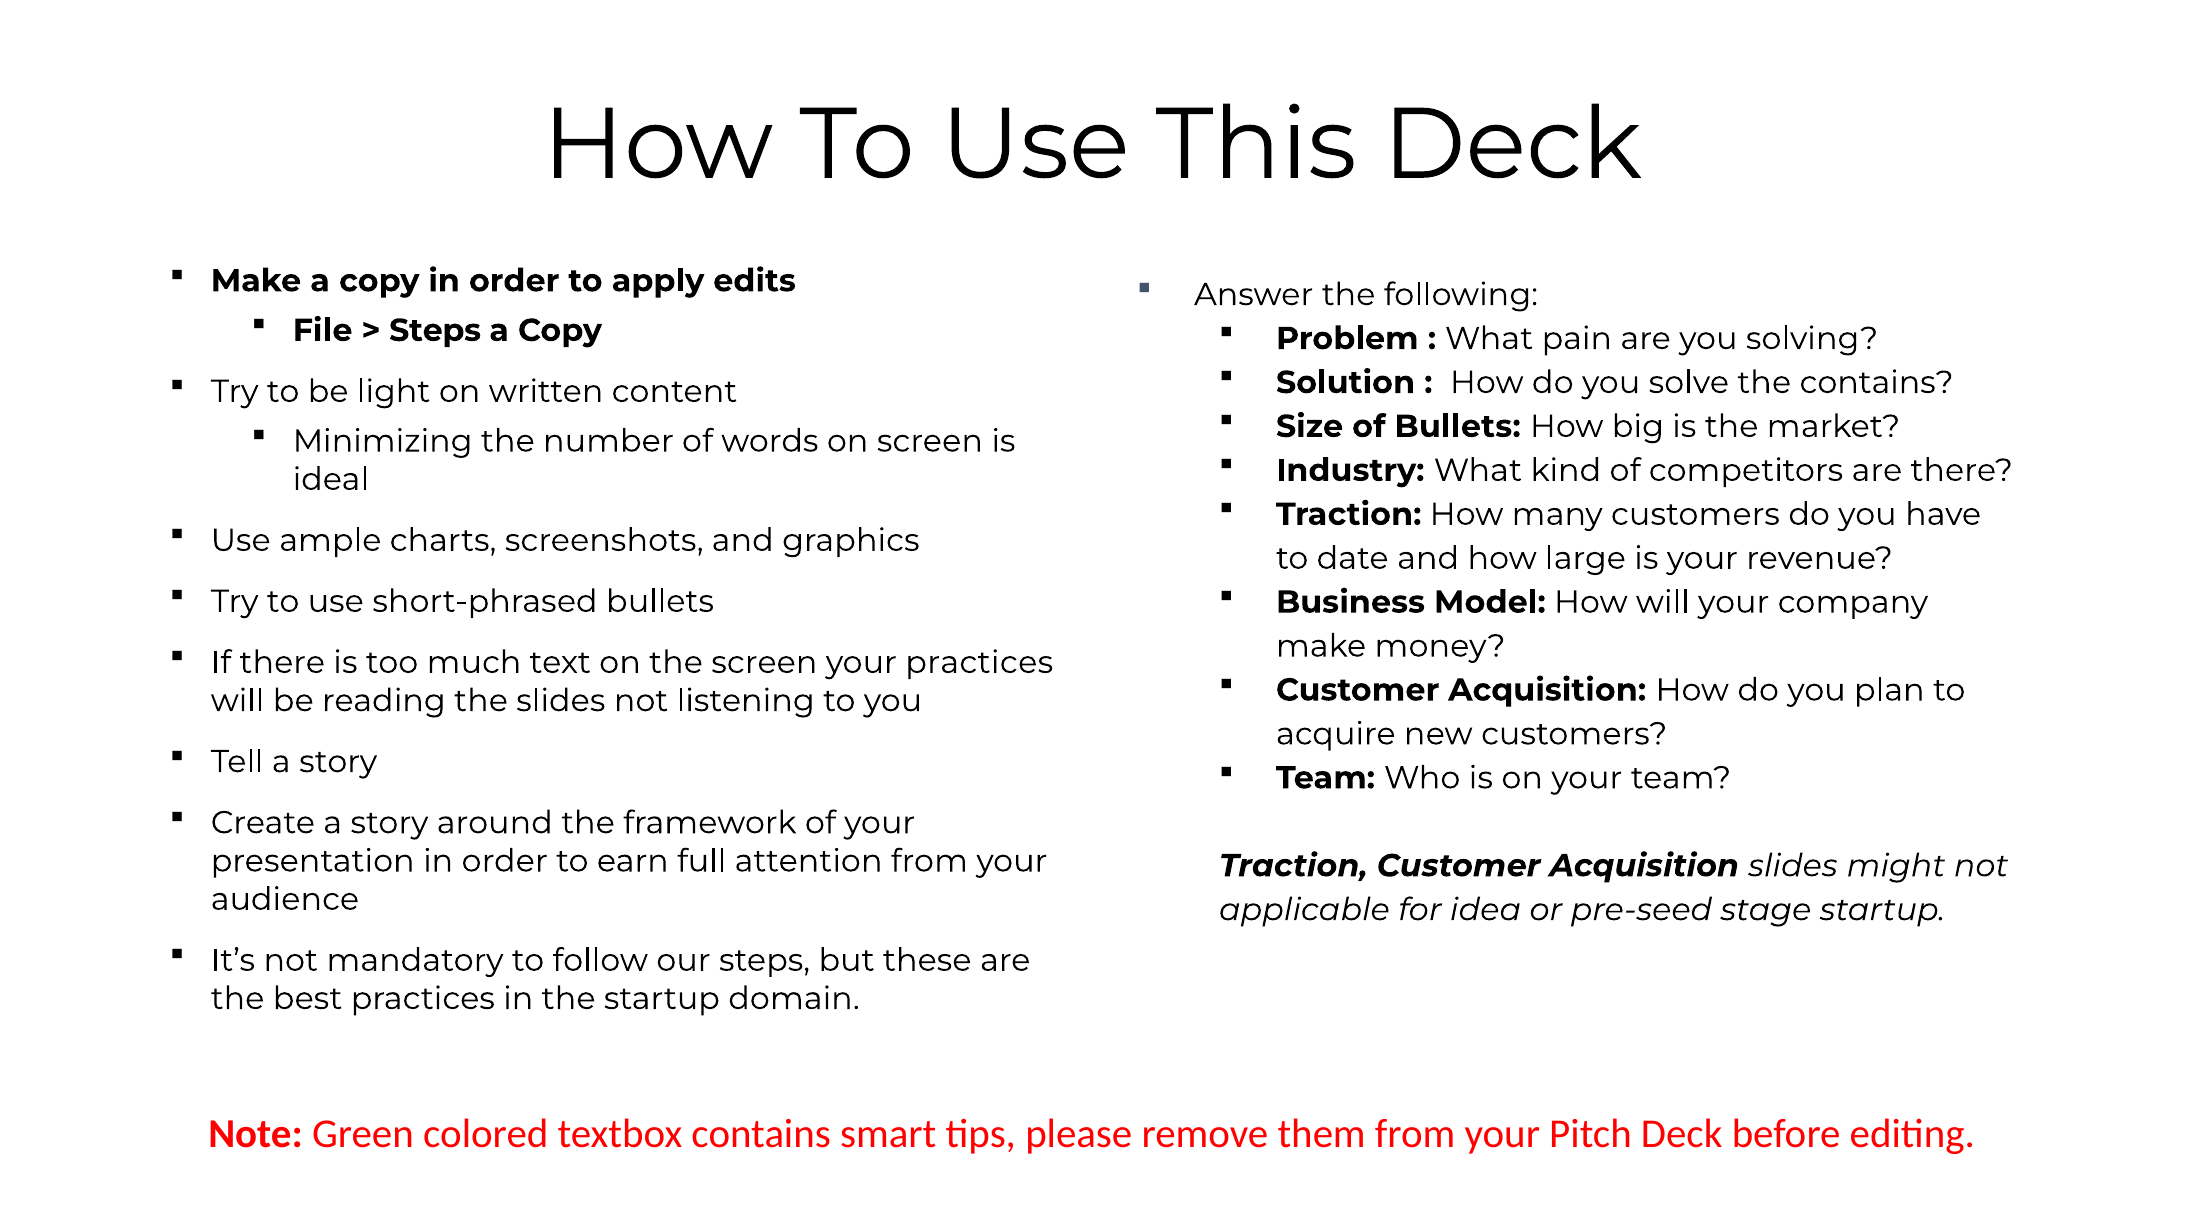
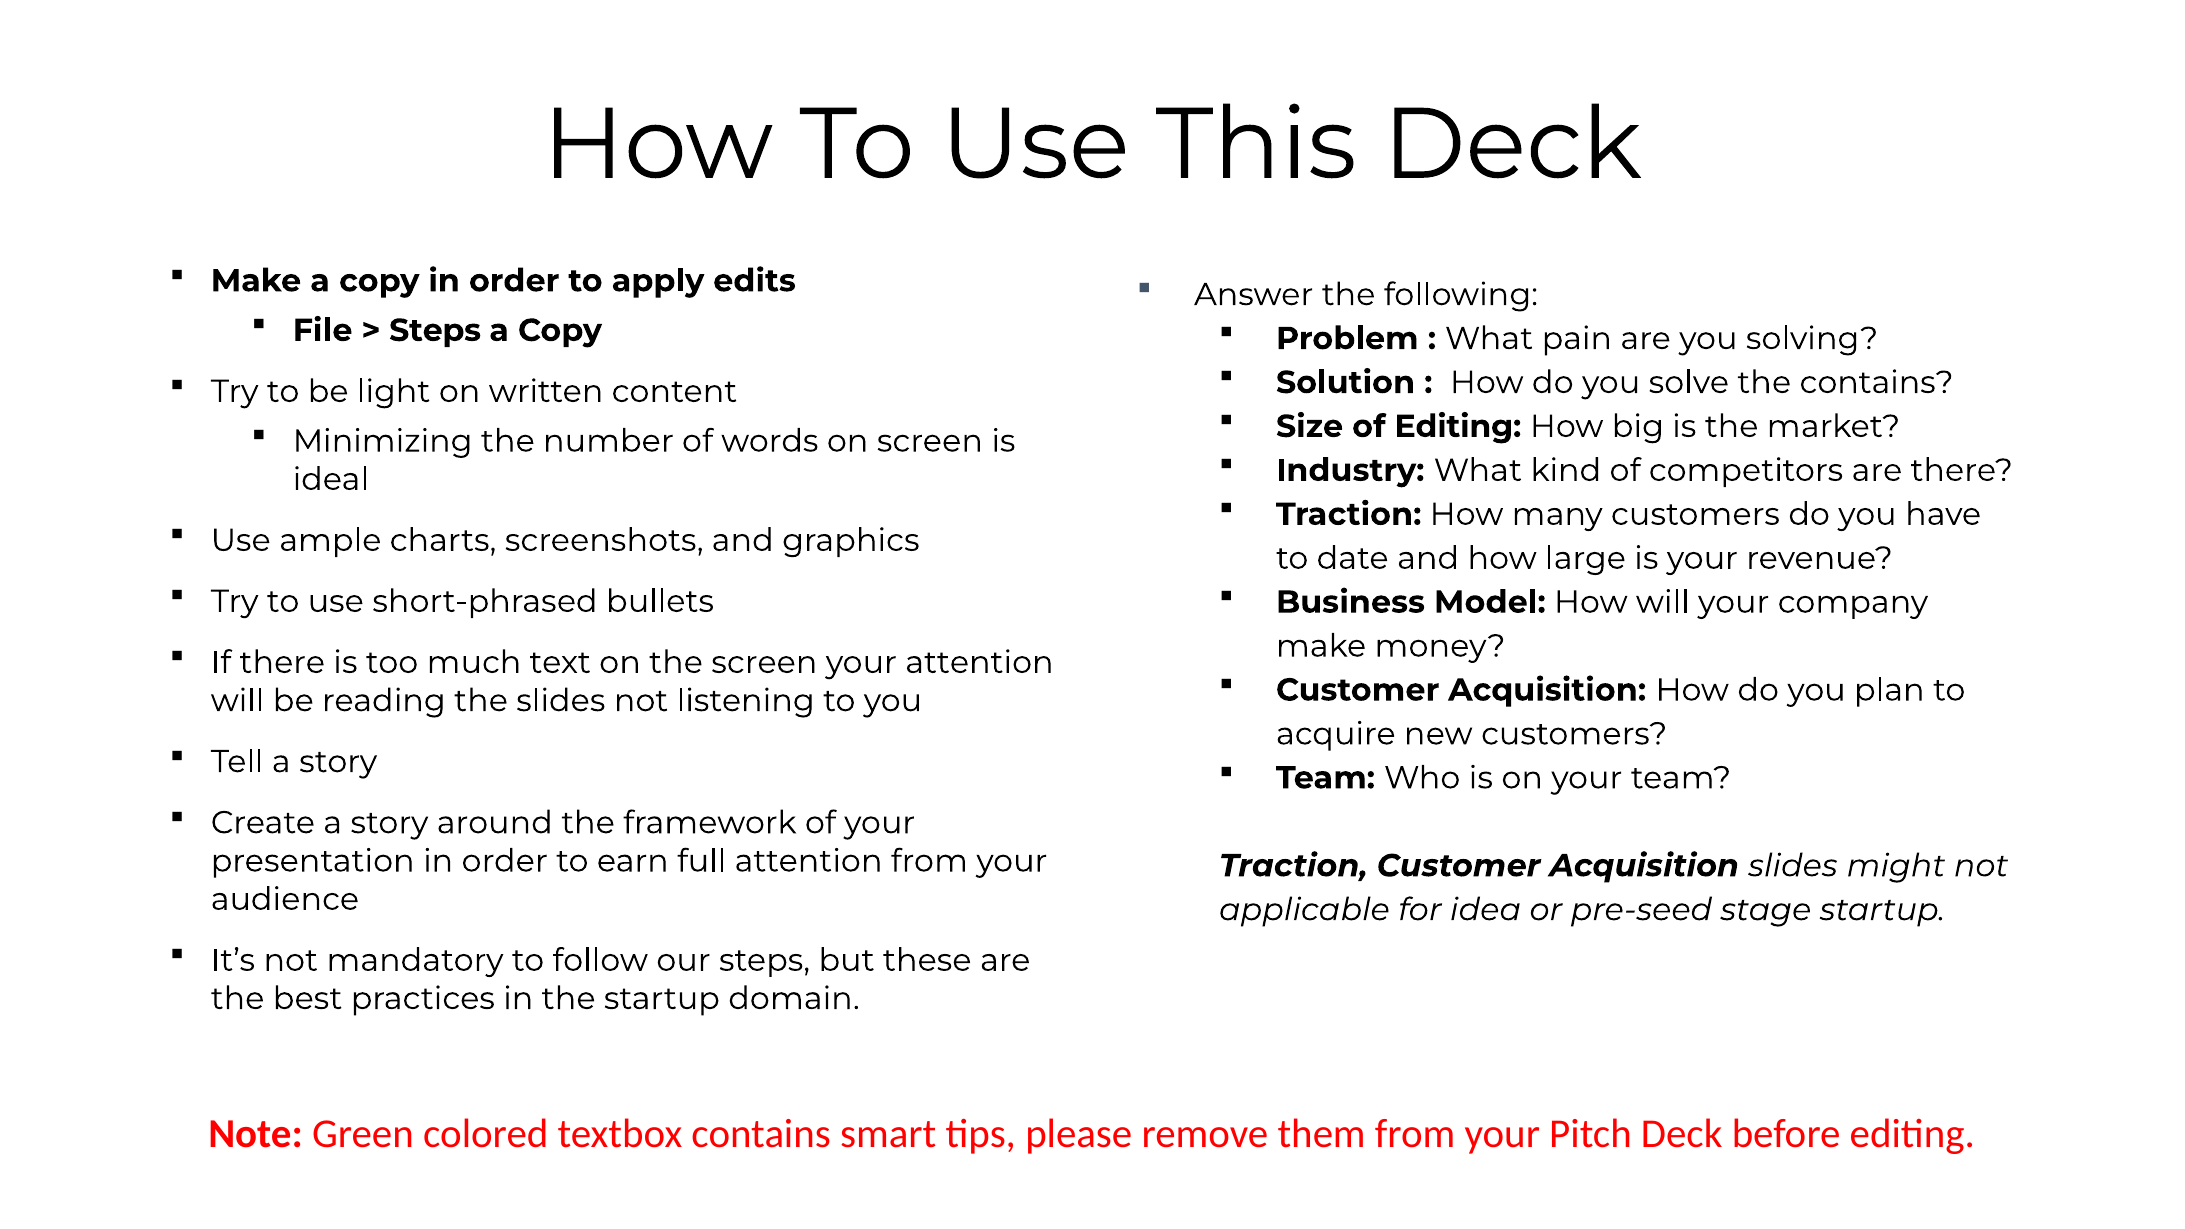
of Bullets: Bullets -> Editing
your practices: practices -> attention
